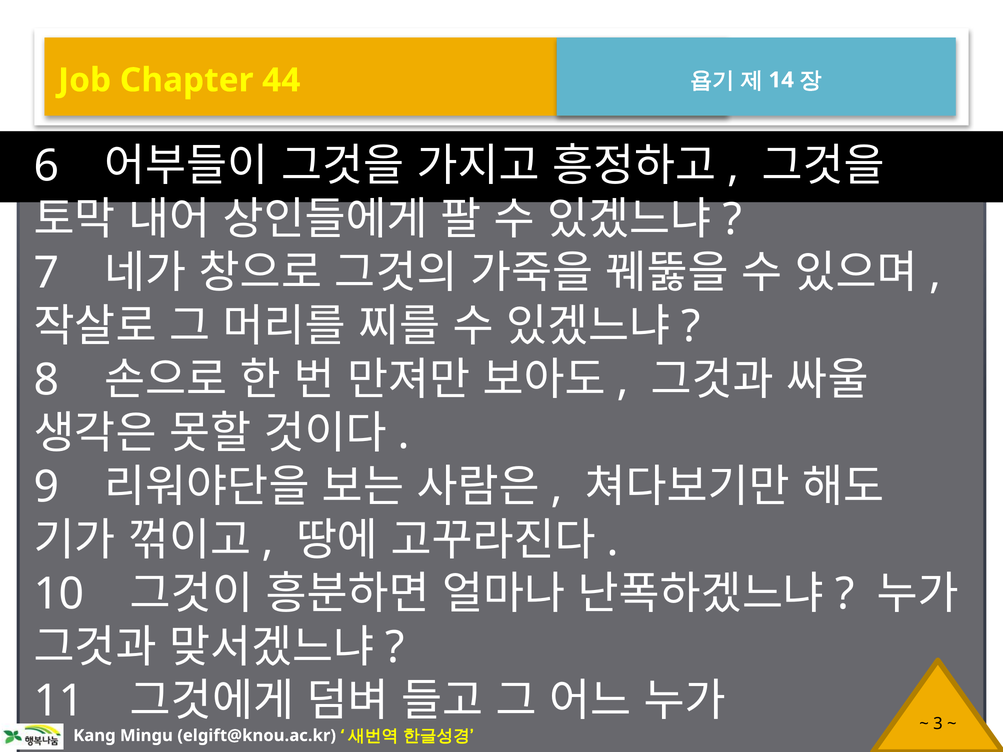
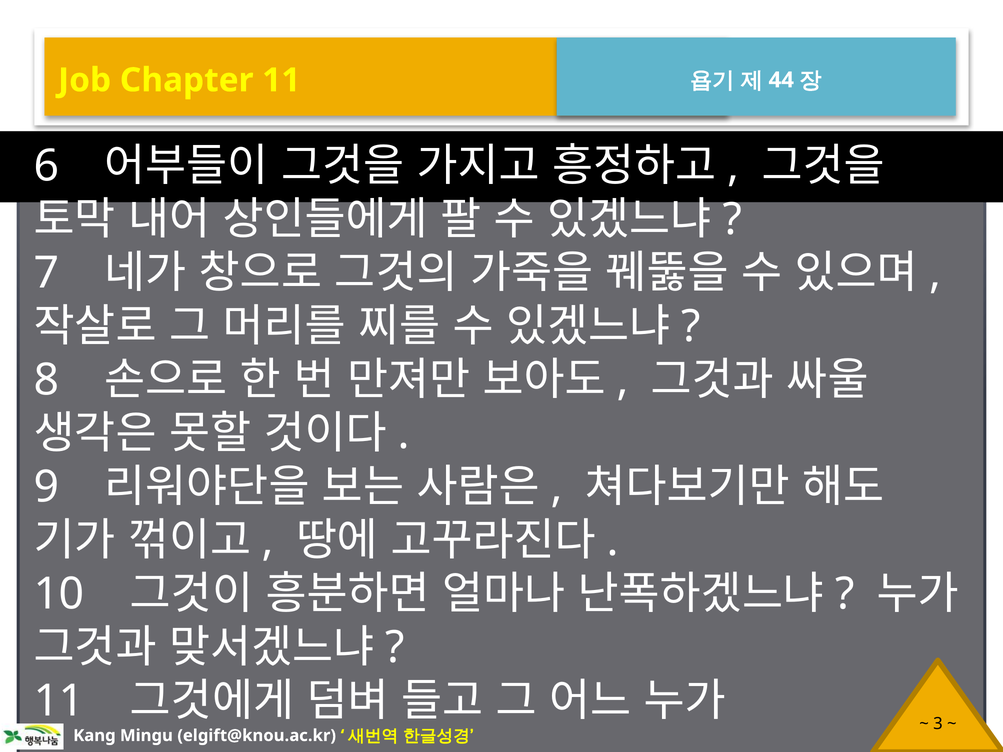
Chapter 44: 44 -> 11
14: 14 -> 44
